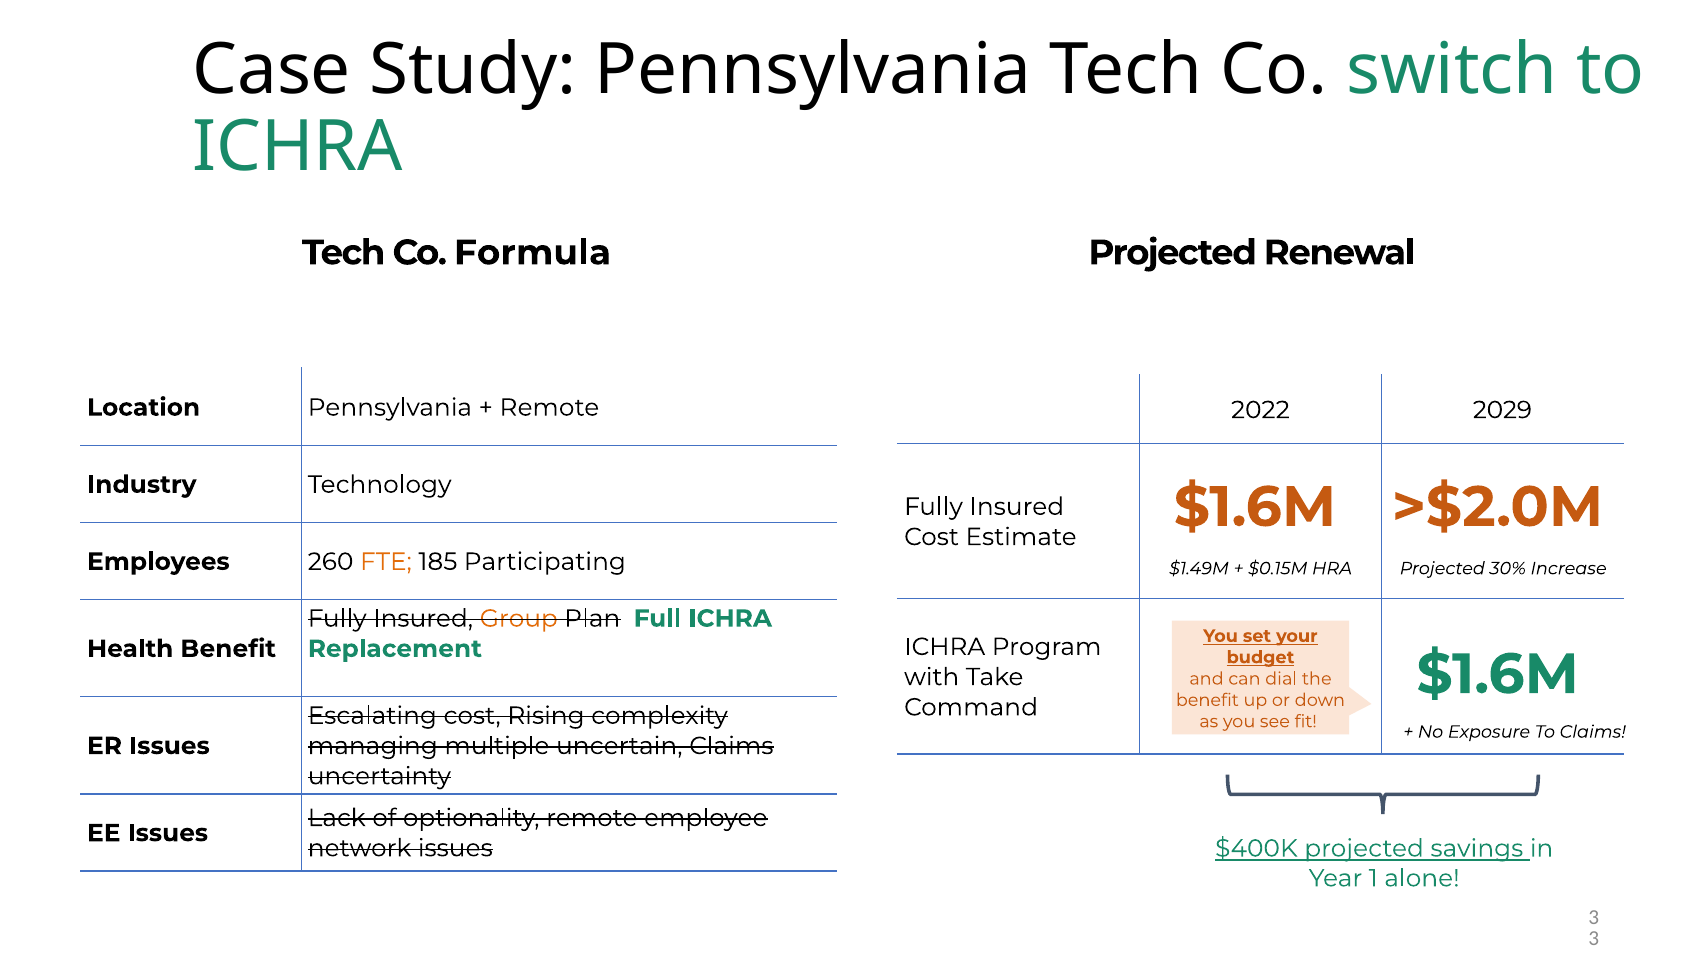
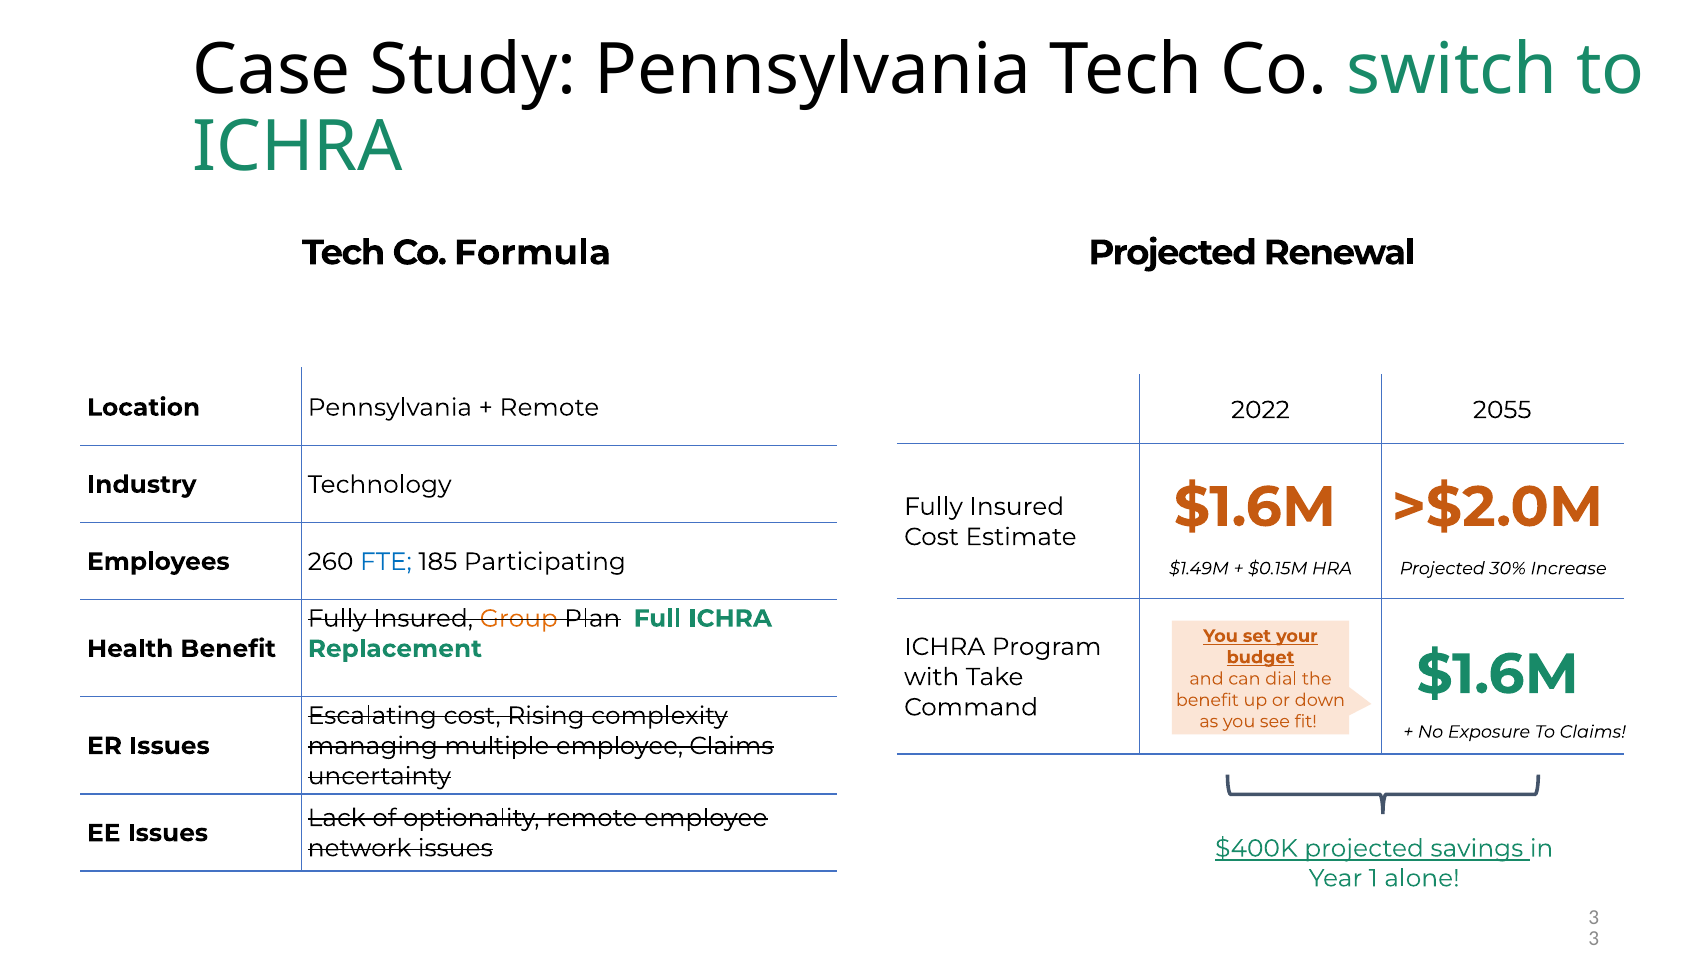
2029: 2029 -> 2055
FTE colour: orange -> blue
multiple uncertain: uncertain -> employee
